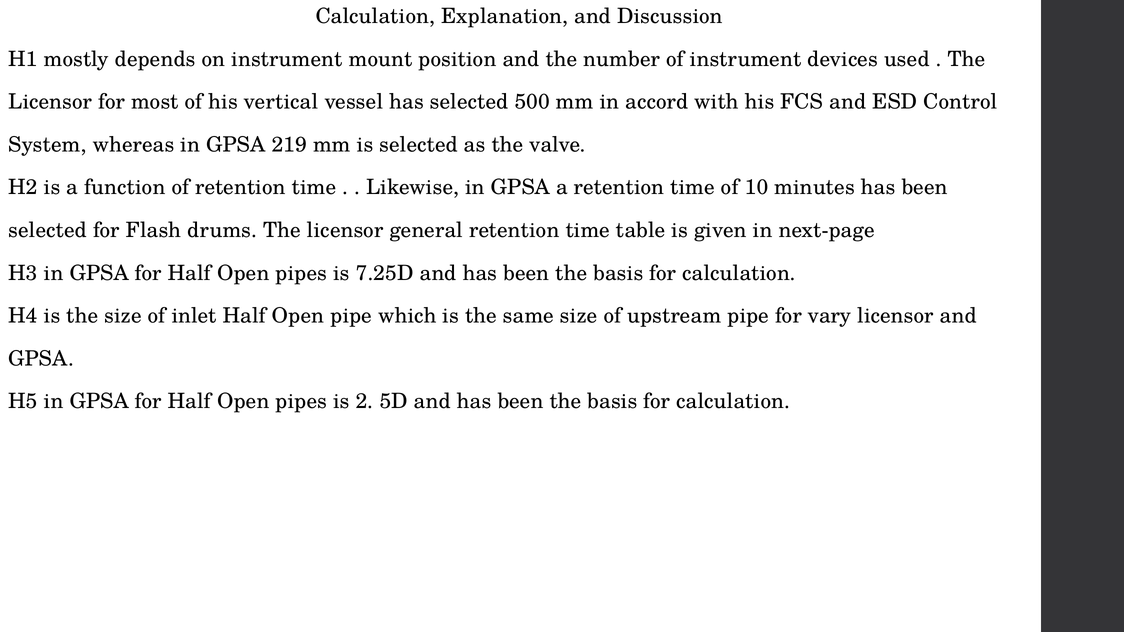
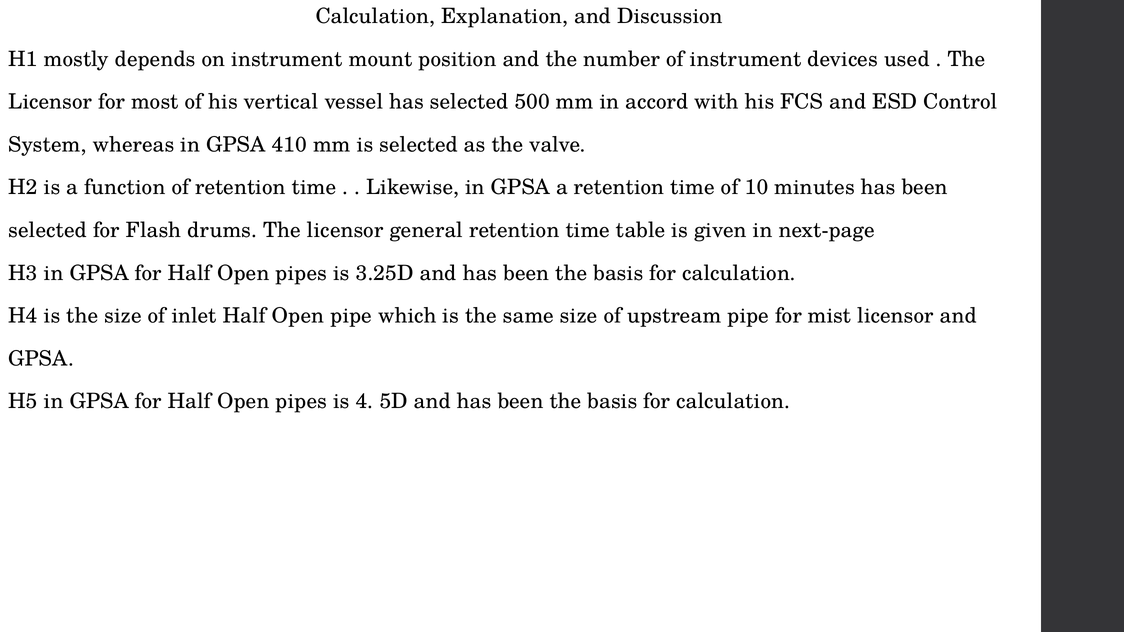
219: 219 -> 410
7.25D: 7.25D -> 3.25D
vary: vary -> mist
2: 2 -> 4
